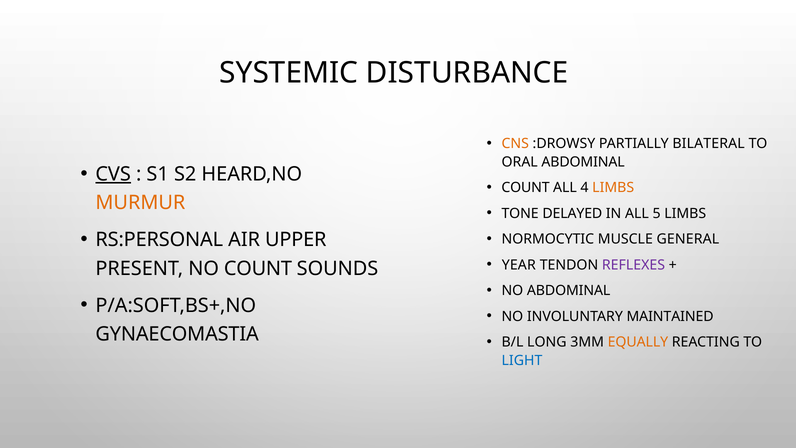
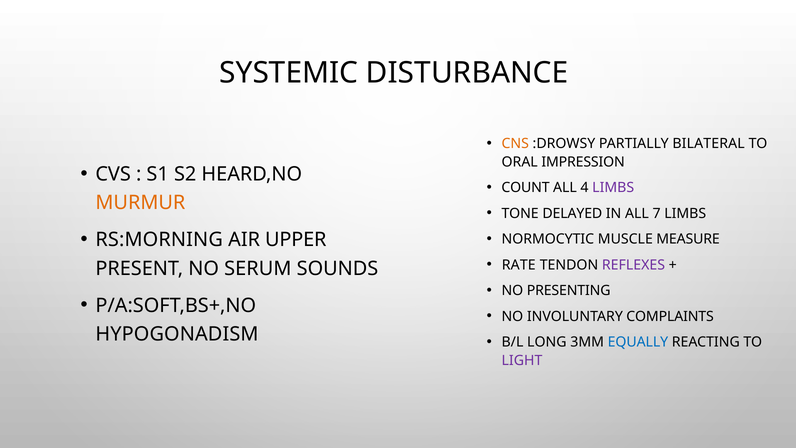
ORAL ABDOMINAL: ABDOMINAL -> IMPRESSION
CVS underline: present -> none
LIMBS at (613, 188) colour: orange -> purple
5: 5 -> 7
RS:PERSONAL: RS:PERSONAL -> RS:MORNING
GENERAL: GENERAL -> MEASURE
YEAR: YEAR -> RATE
NO COUNT: COUNT -> SERUM
NO ABDOMINAL: ABDOMINAL -> PRESENTING
MAINTAINED: MAINTAINED -> COMPLAINTS
GYNAECOMASTIA: GYNAECOMASTIA -> HYPOGONADISM
EQUALLY colour: orange -> blue
LIGHT colour: blue -> purple
